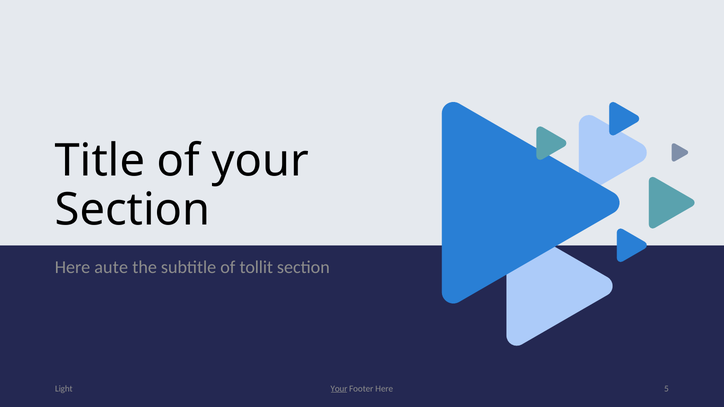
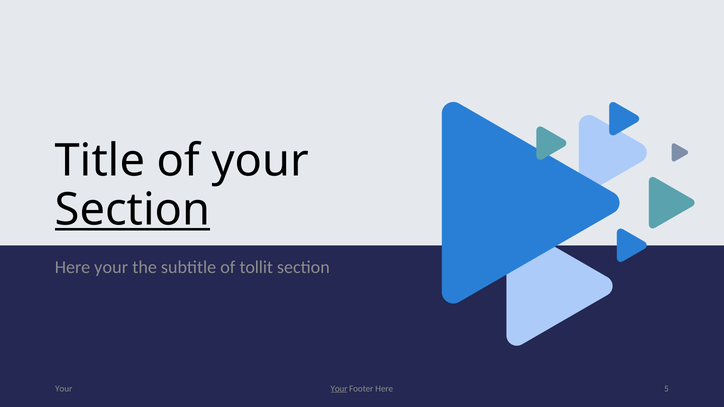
Section at (133, 210) underline: none -> present
Here aute: aute -> your
Light at (64, 389): Light -> Your
